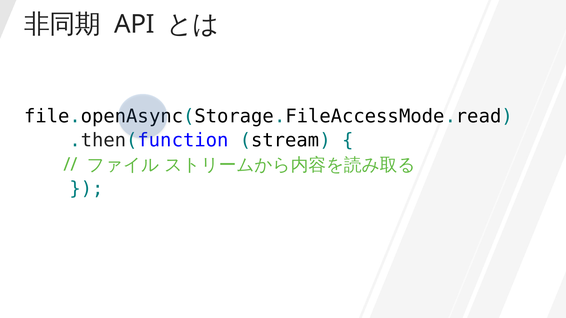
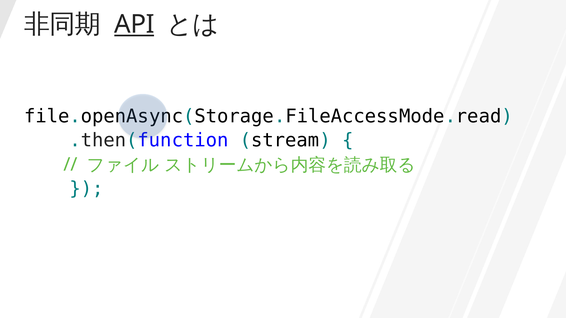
API underline: none -> present
